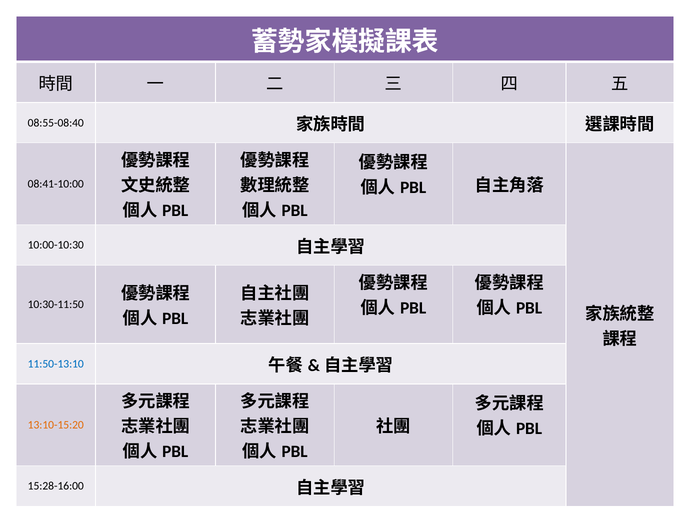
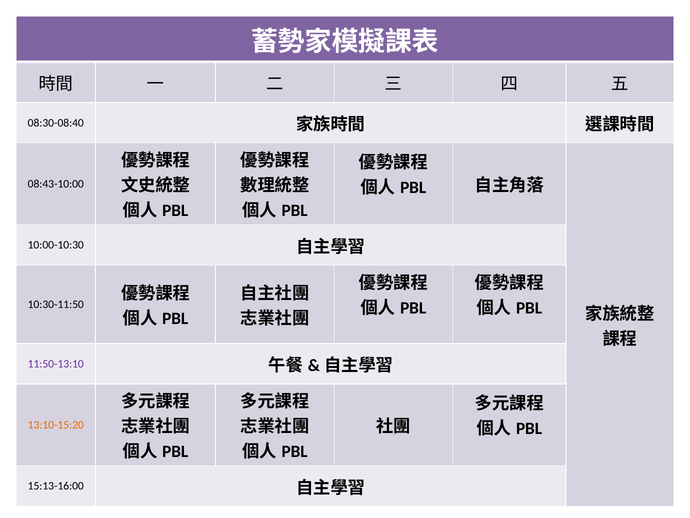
08:55-08:40: 08:55-08:40 -> 08:30-08:40
08:41-10:00: 08:41-10:00 -> 08:43-10:00
11:50-13:10 colour: blue -> purple
15:28-16:00: 15:28-16:00 -> 15:13-16:00
